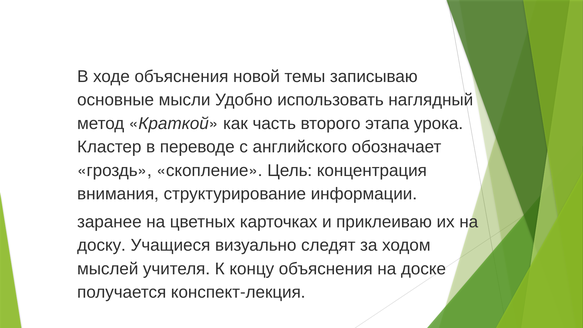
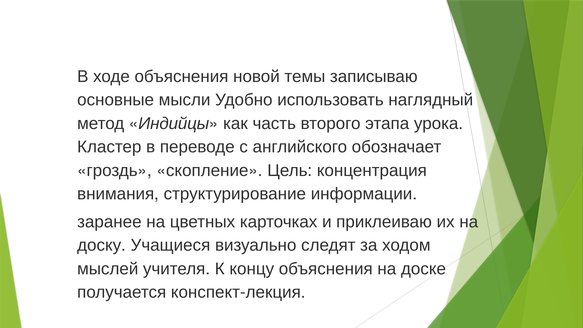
Краткой: Краткой -> Индийцы
